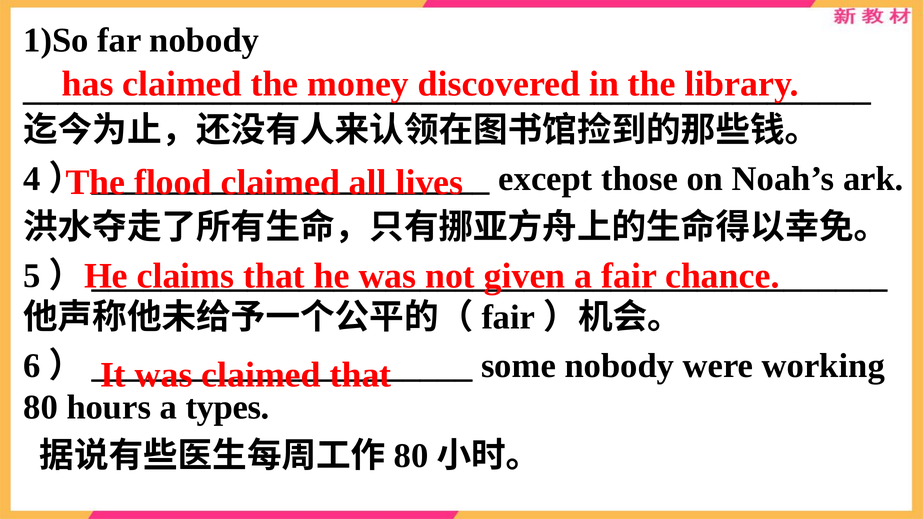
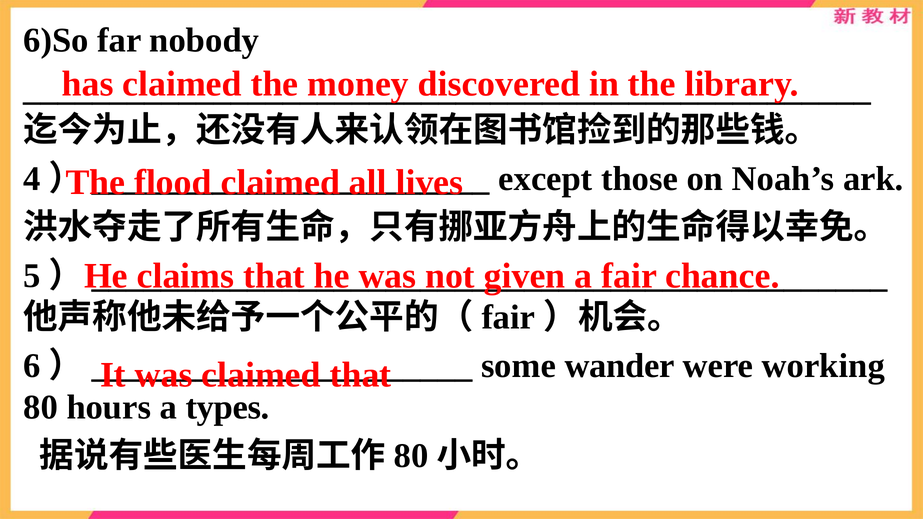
1)So: 1)So -> 6)So
some nobody: nobody -> wander
